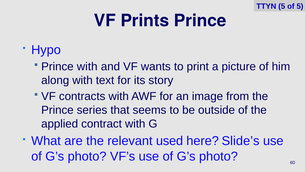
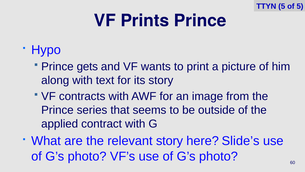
Prince with: with -> gets
relevant used: used -> story
